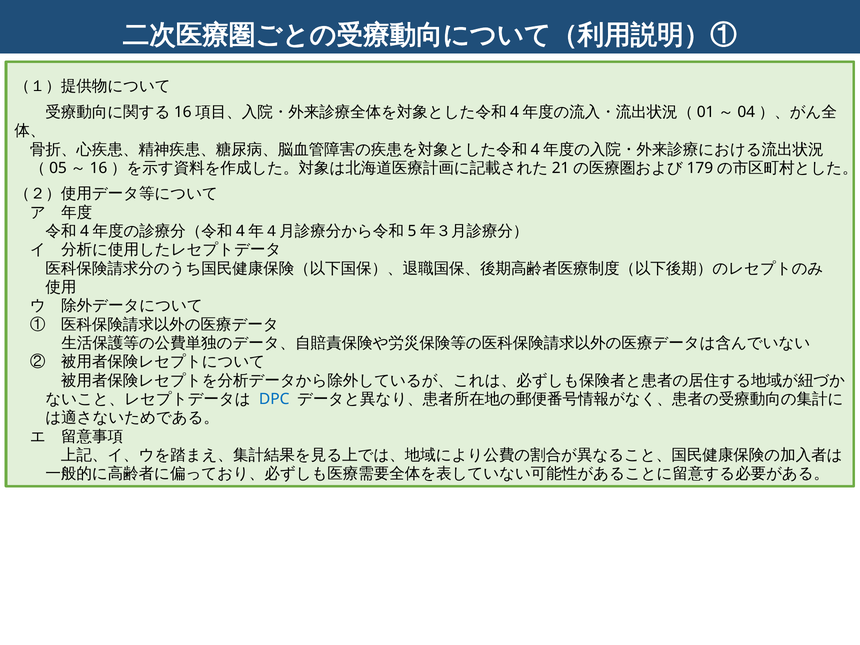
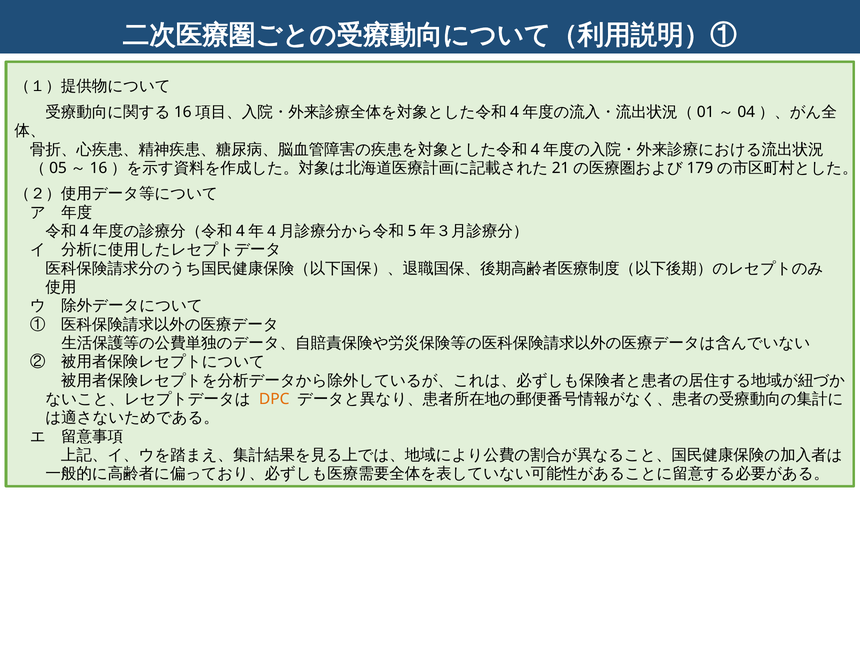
DPC colour: blue -> orange
